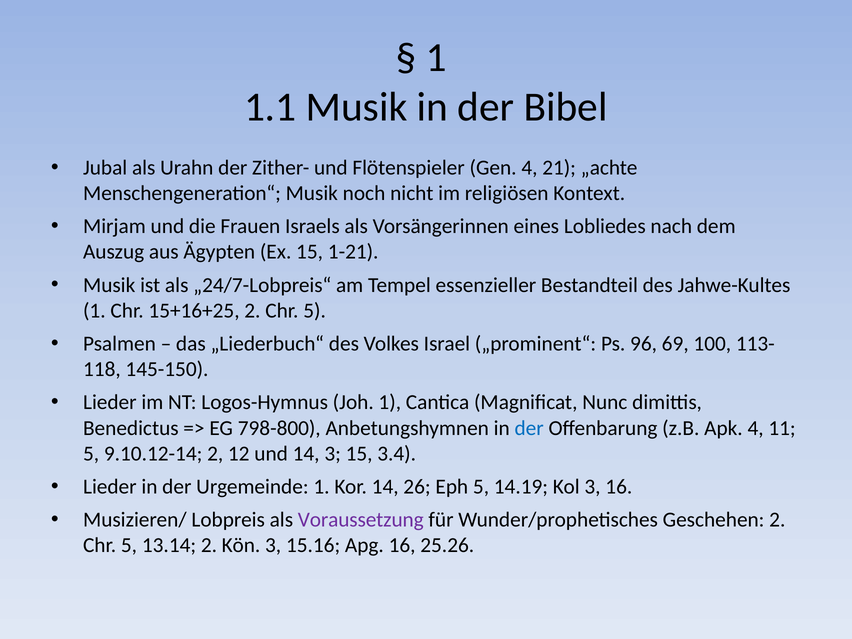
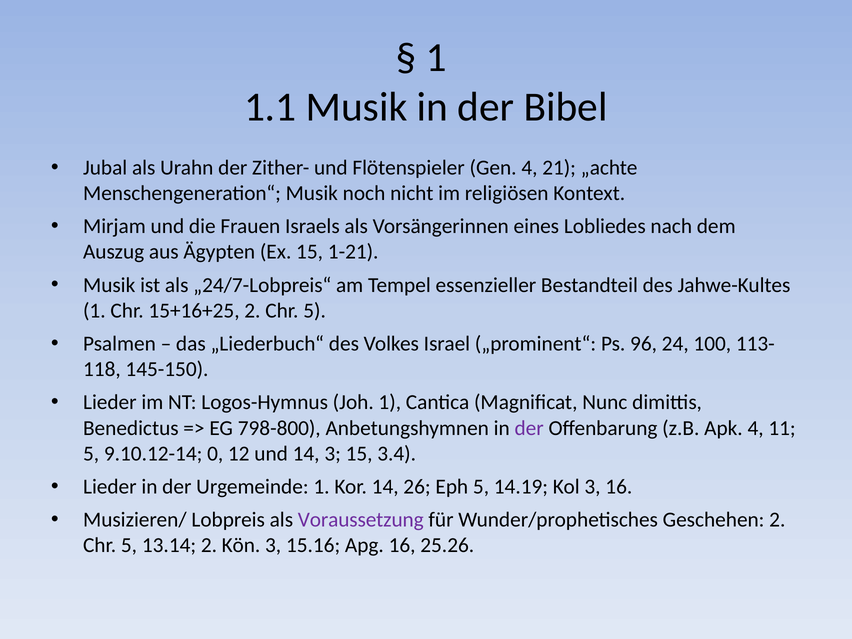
69: 69 -> 24
der at (529, 428) colour: blue -> purple
9.10.12-14 2: 2 -> 0
